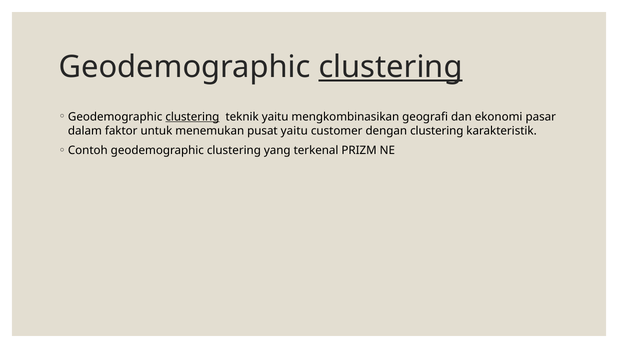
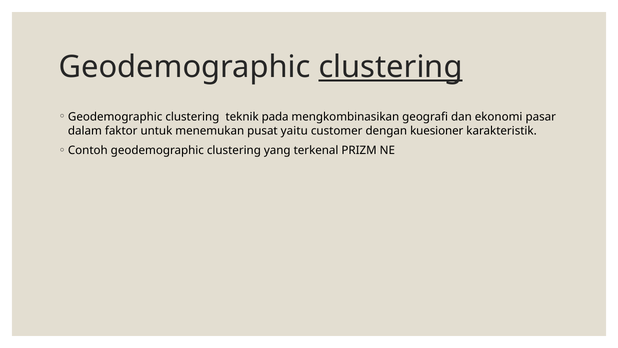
clustering at (192, 117) underline: present -> none
teknik yaitu: yaitu -> pada
dengan clustering: clustering -> kuesioner
